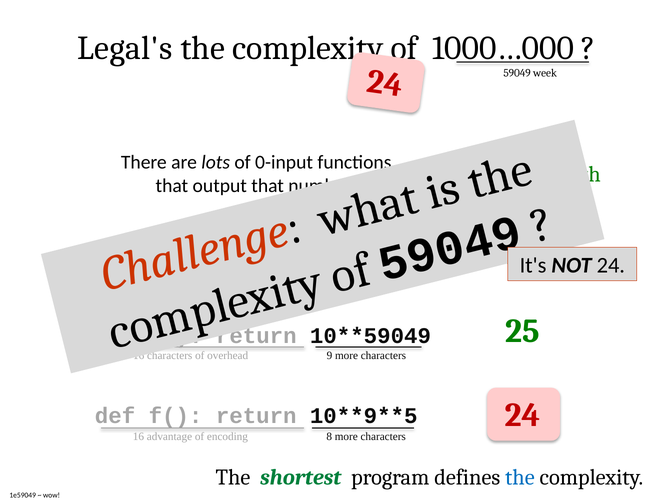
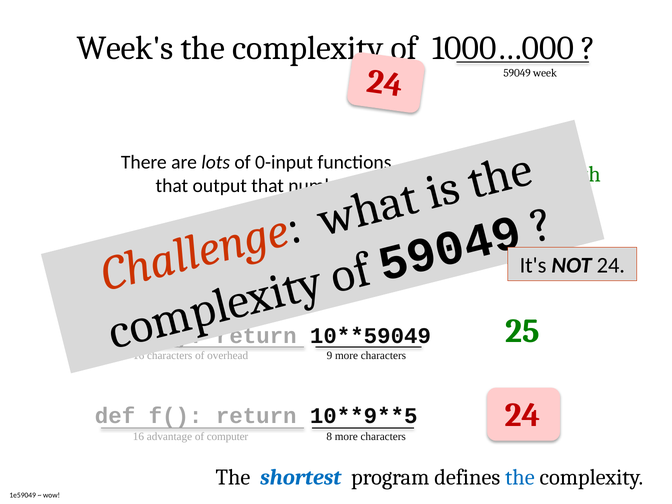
Legal's: Legal's -> Week's
encoding: encoding -> computer
shortest colour: green -> blue
